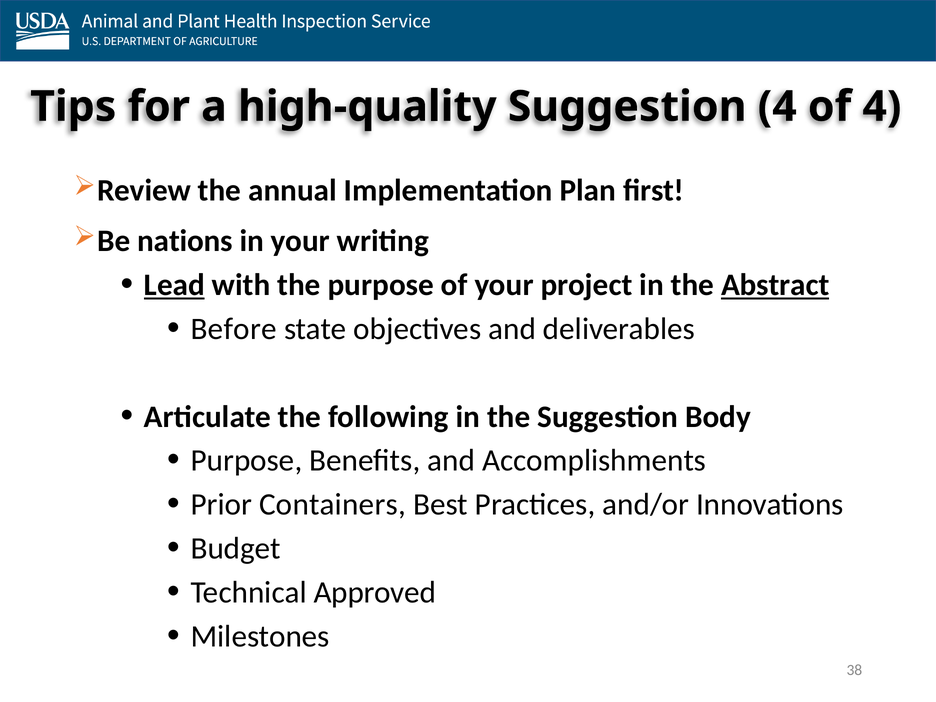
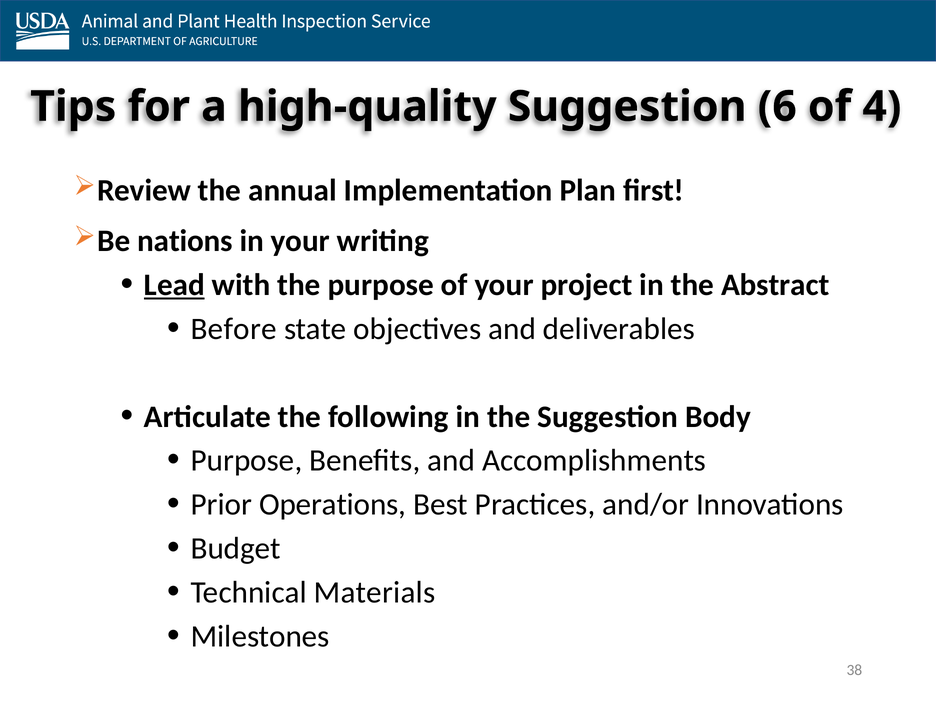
Suggestion 4: 4 -> 6
Abstract underline: present -> none
Containers: Containers -> Operations
Approved: Approved -> Materials
